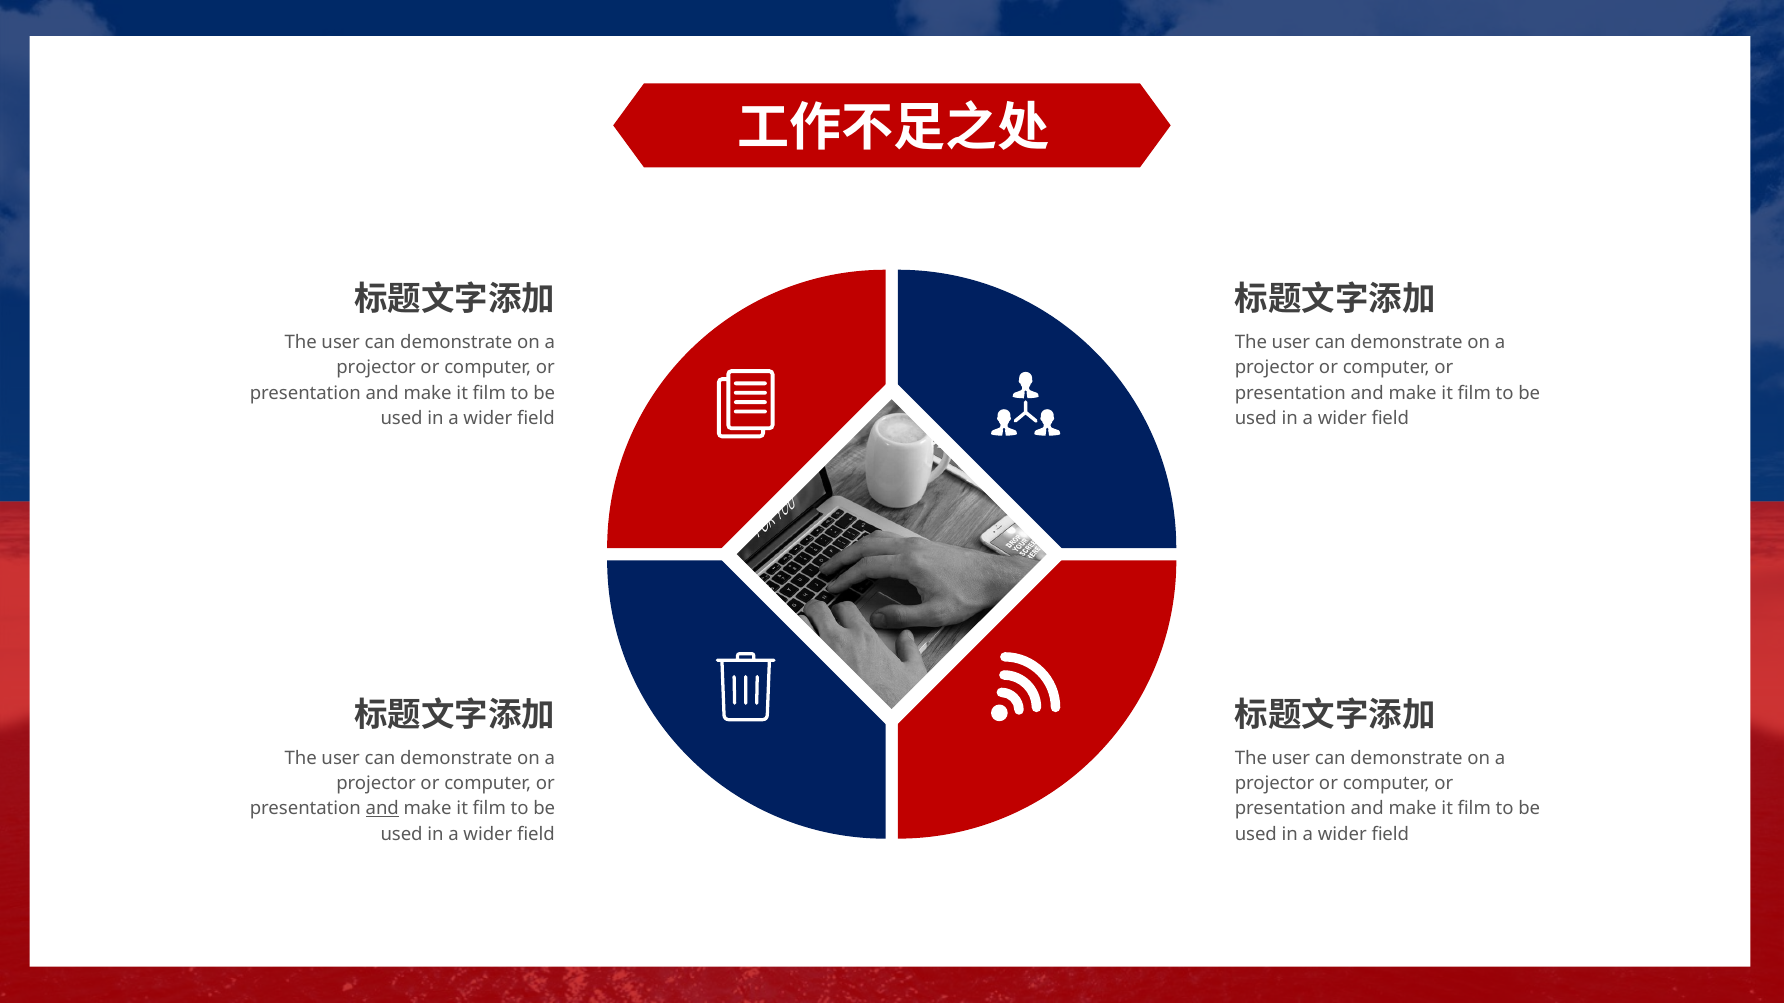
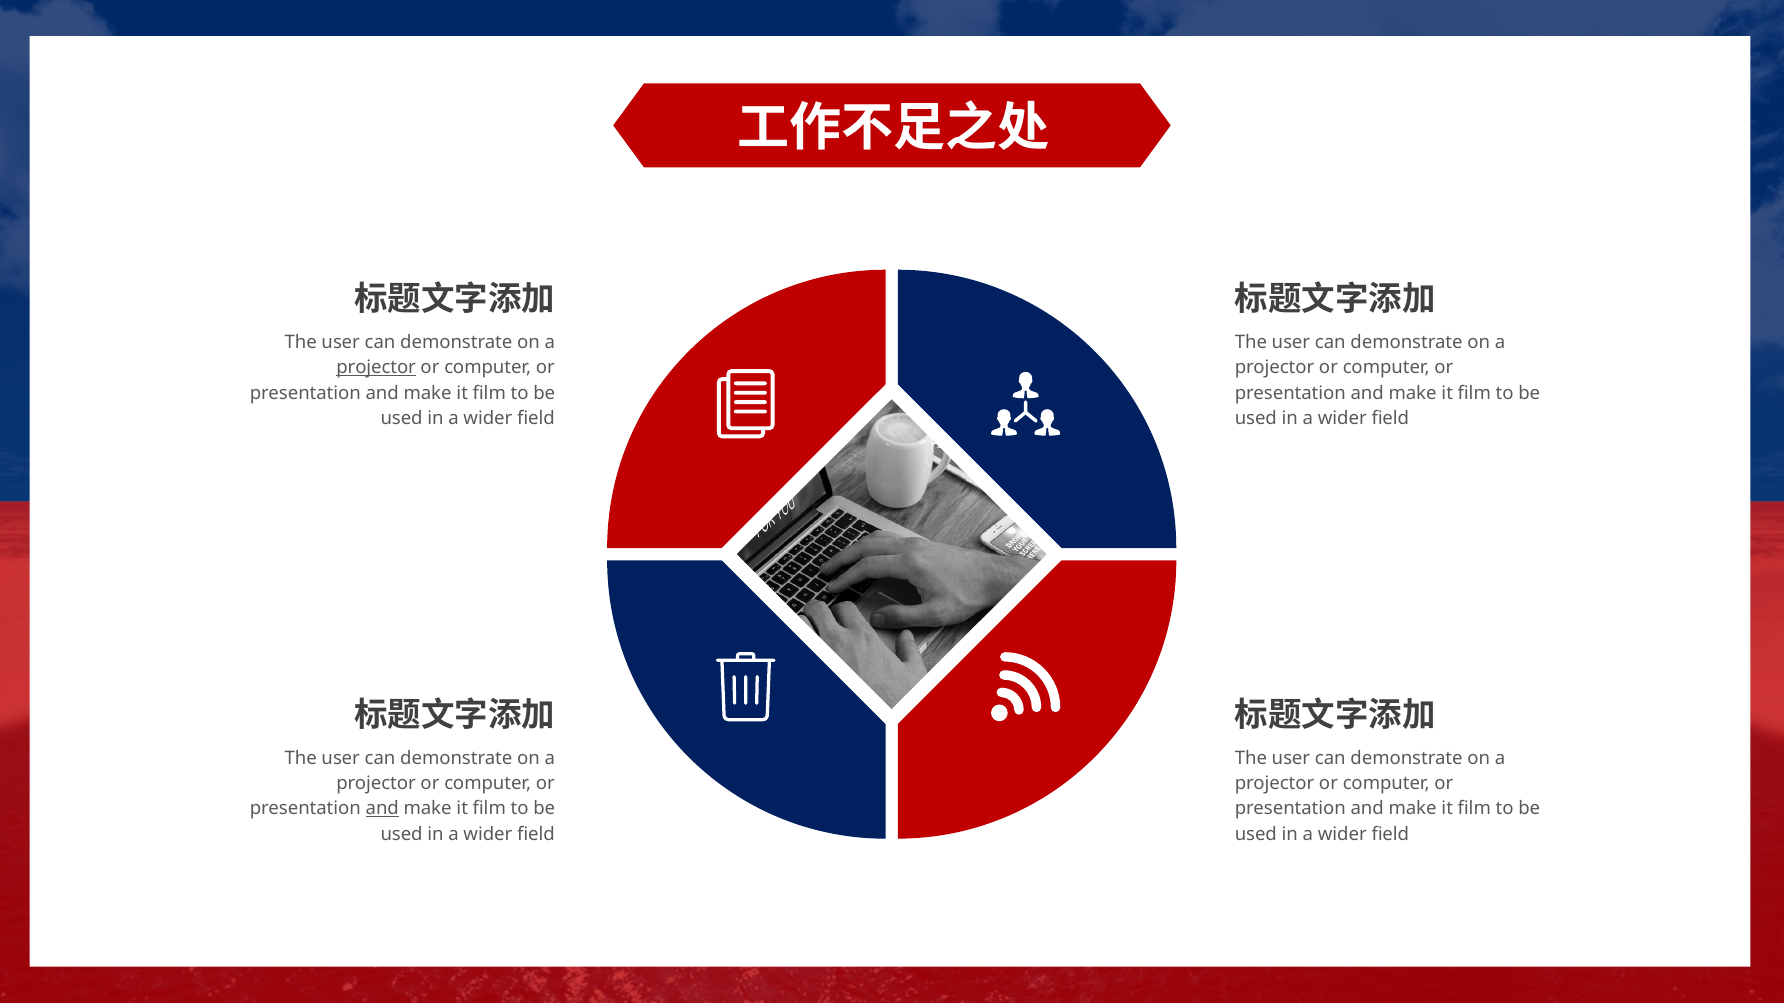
projector at (376, 368) underline: none -> present
